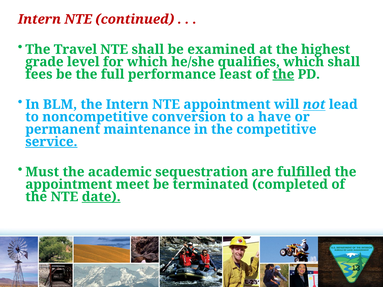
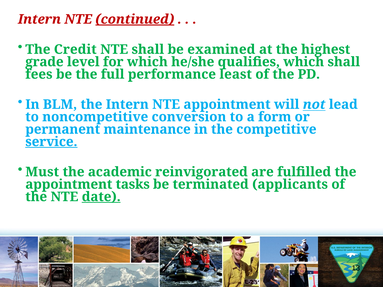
continued underline: none -> present
Travel: Travel -> Credit
the at (283, 74) underline: present -> none
have: have -> form
sequestration: sequestration -> reinvigorated
meet: meet -> tasks
completed: completed -> applicants
